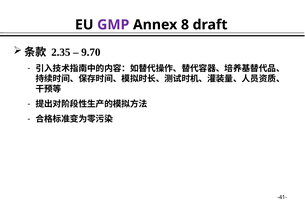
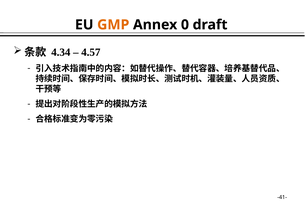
GMP colour: purple -> orange
8: 8 -> 0
2.35: 2.35 -> 4.34
9.70: 9.70 -> 4.57
